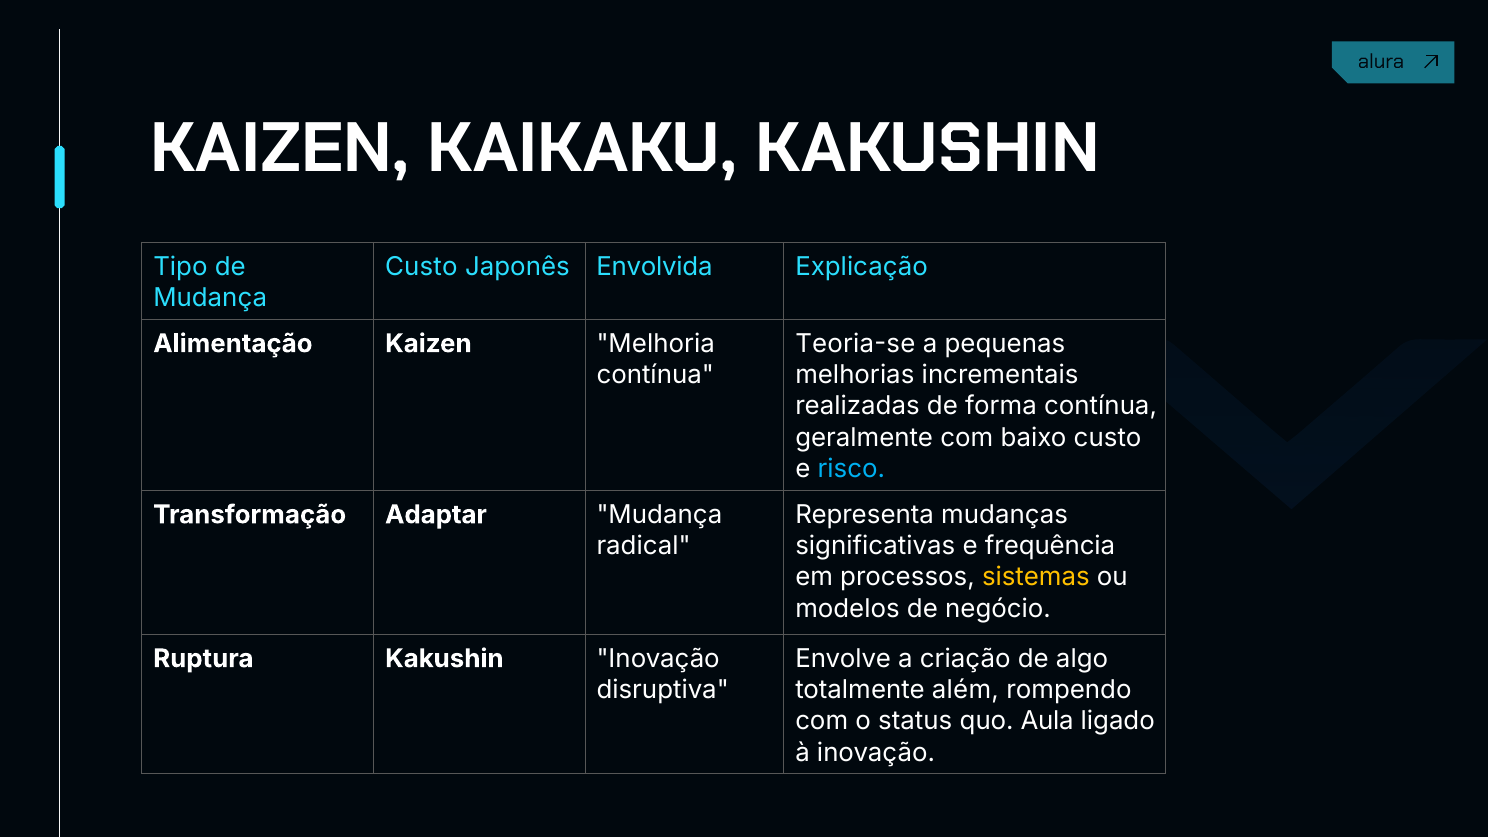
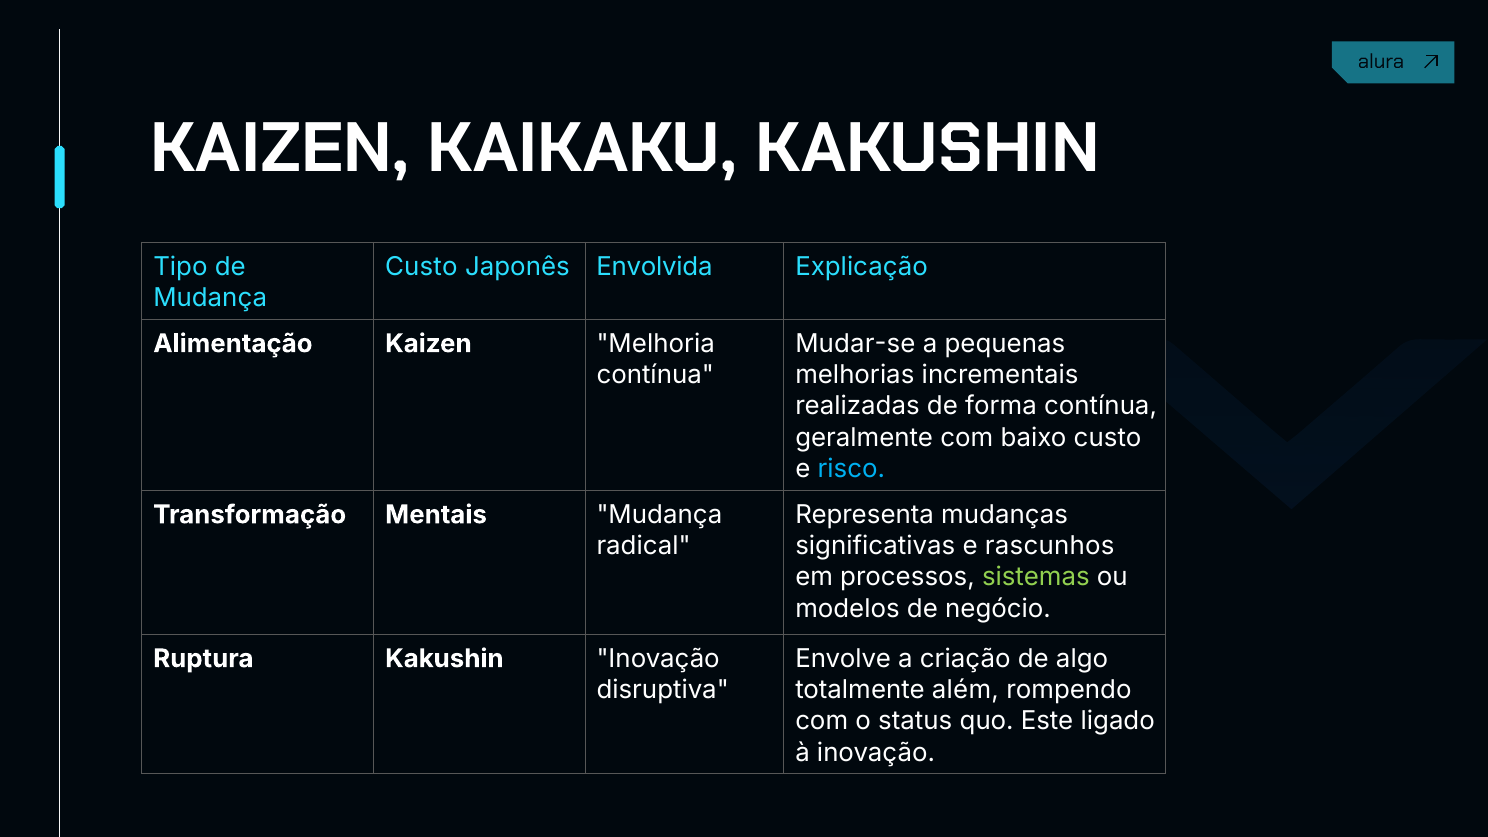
Teoria-se: Teoria-se -> Mudar-se
Adaptar: Adaptar -> Mentais
frequência: frequência -> rascunhos
sistemas colour: yellow -> light green
Aula: Aula -> Este
